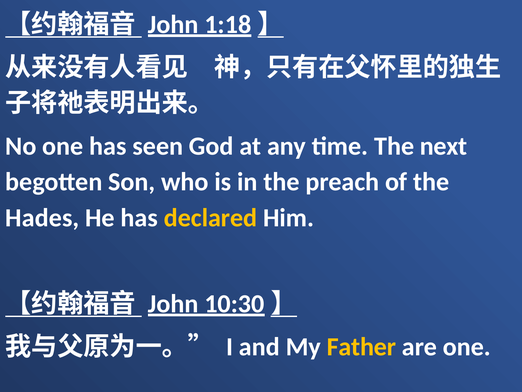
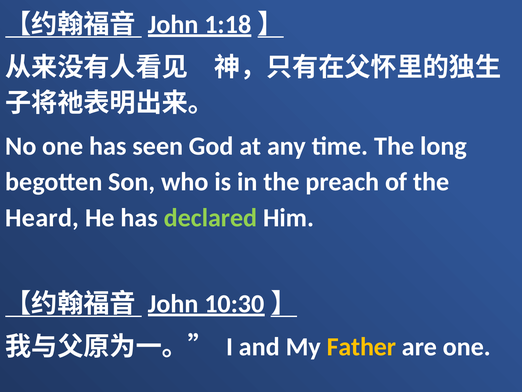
next: next -> long
Hades: Hades -> Heard
declared colour: yellow -> light green
